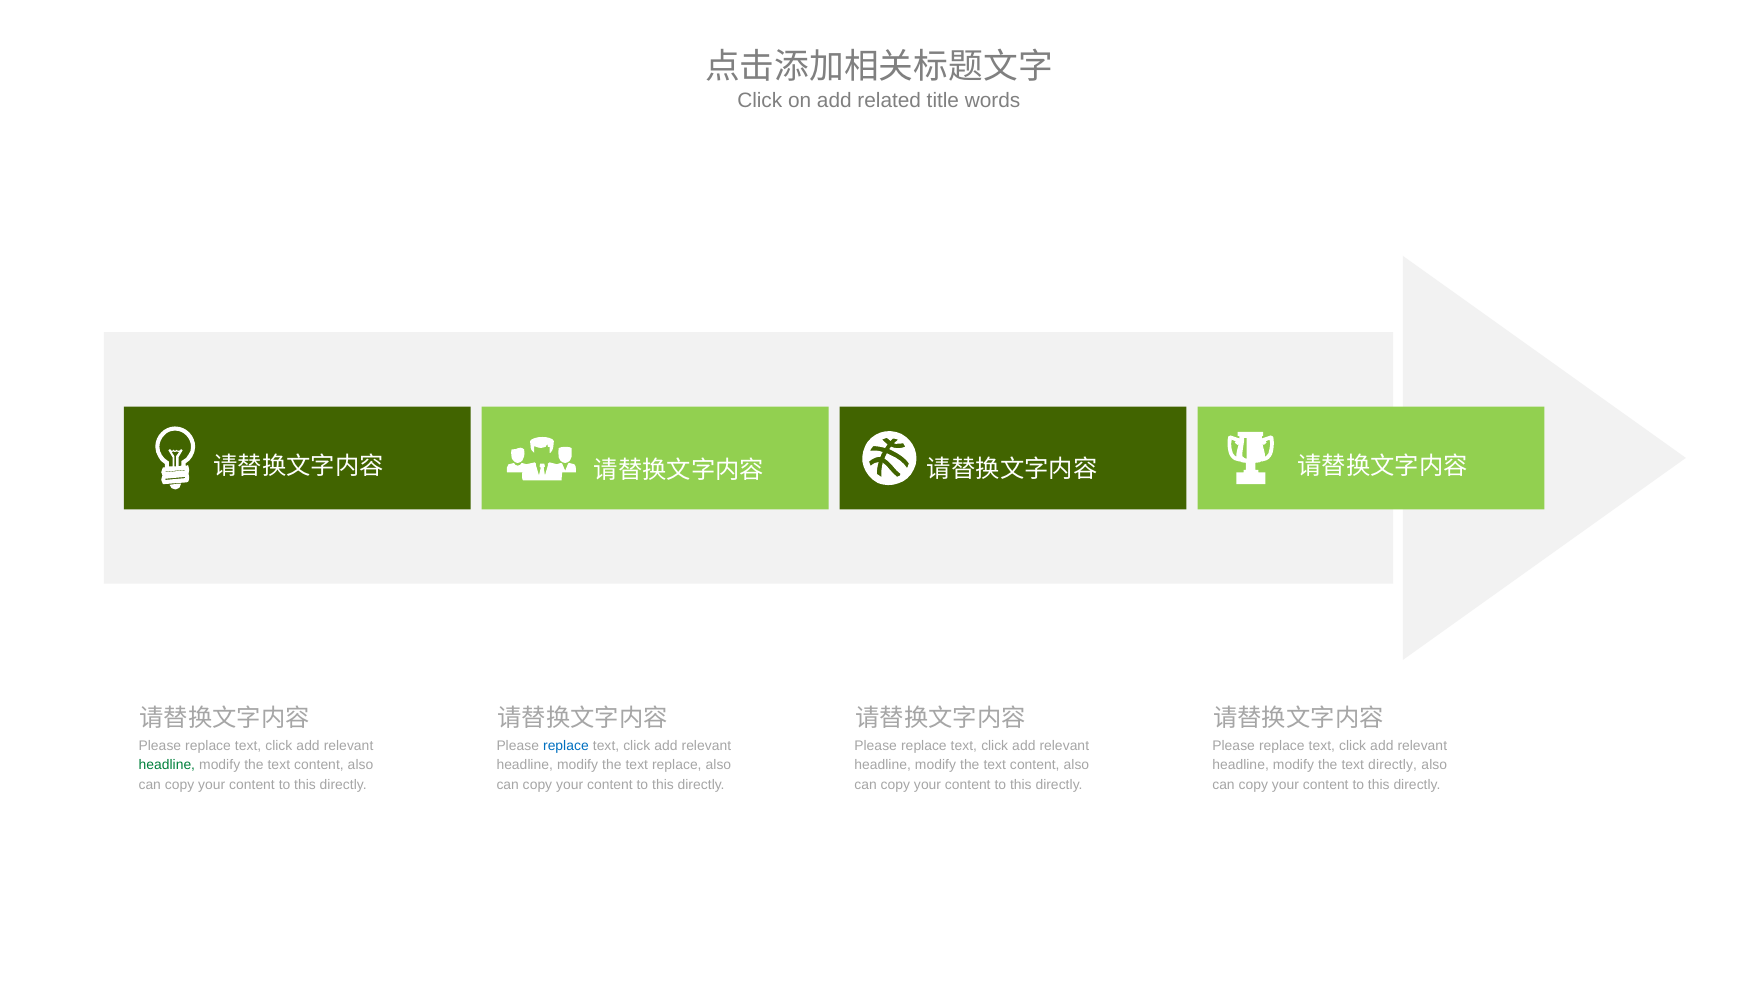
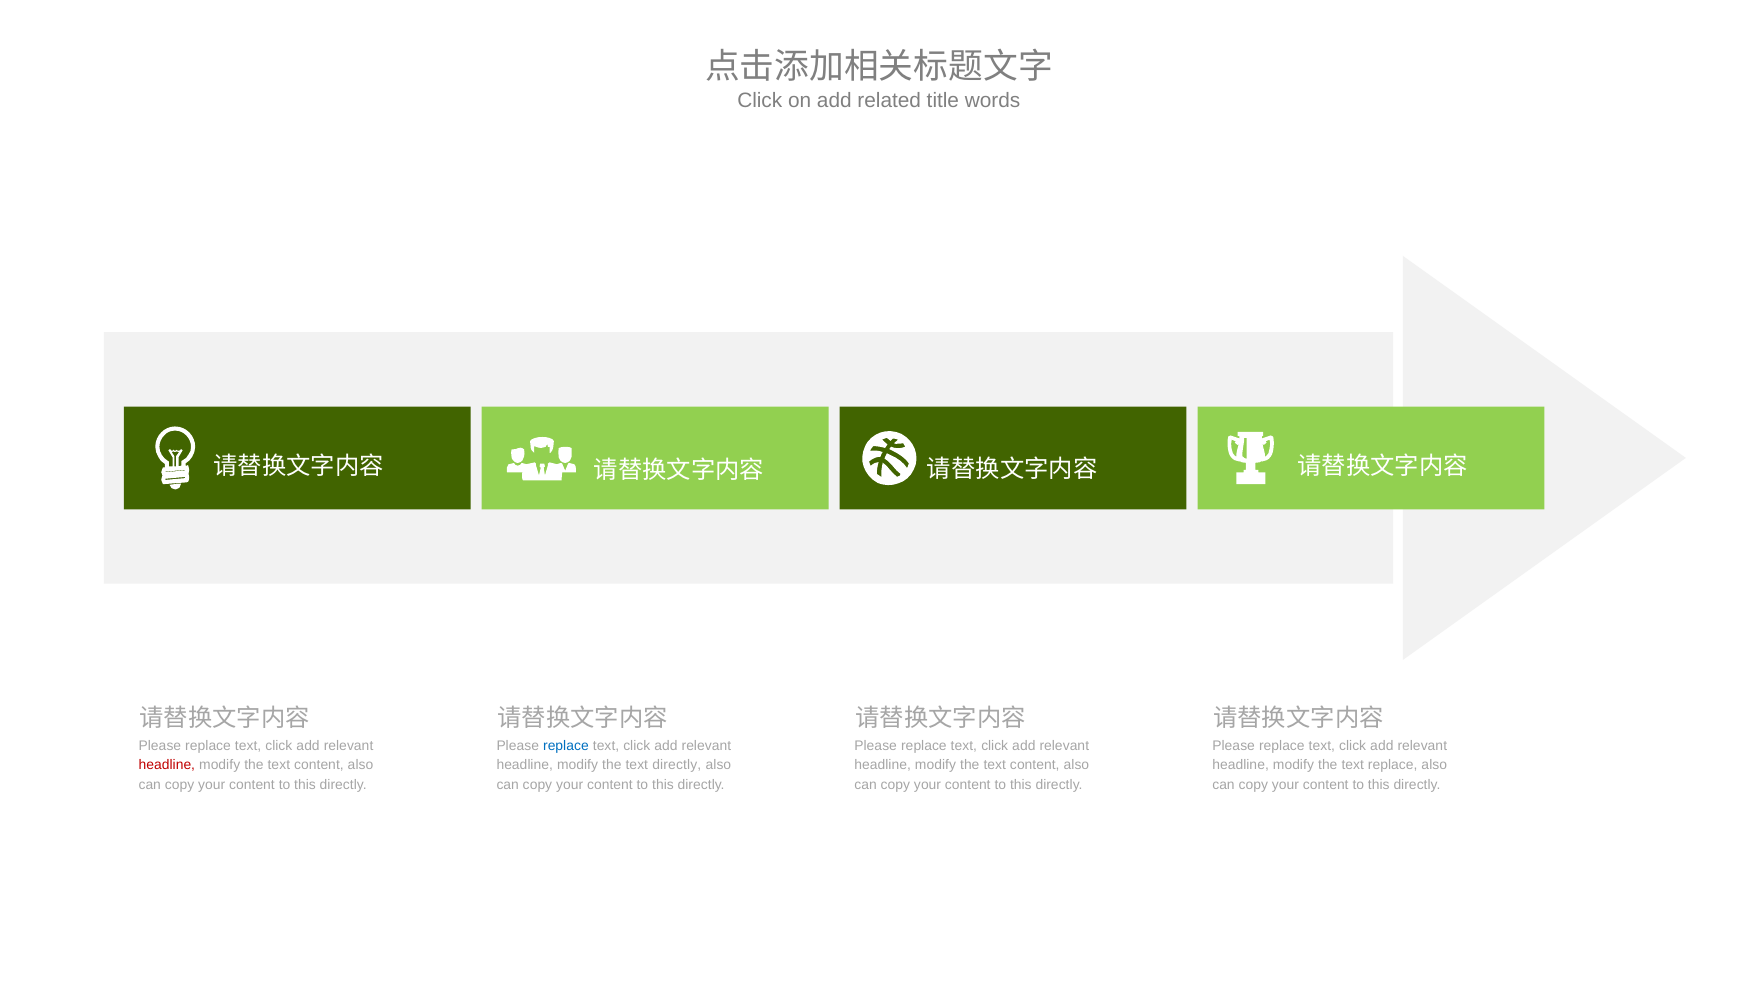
headline at (167, 765) colour: green -> red
text replace: replace -> directly
text directly: directly -> replace
